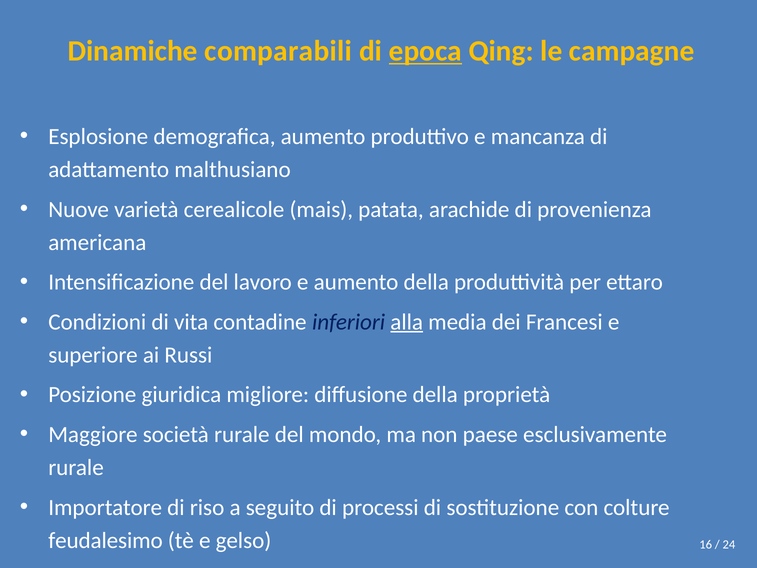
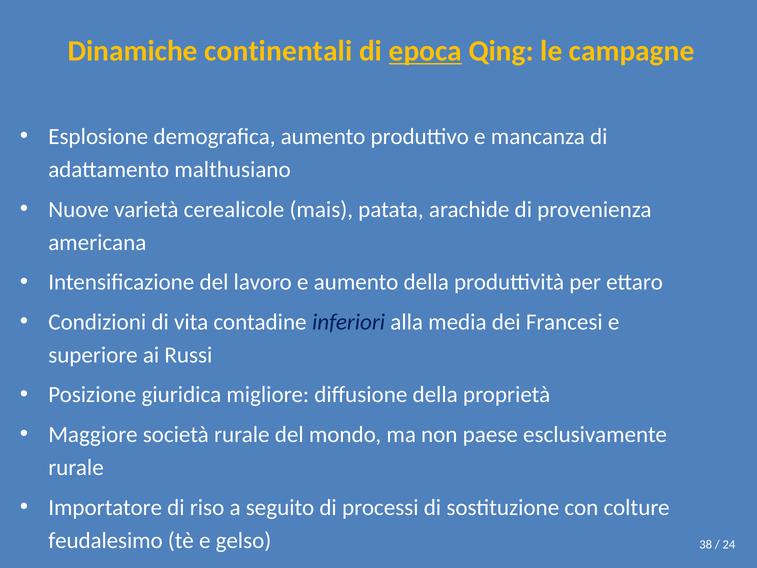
comparabili: comparabili -> continentali
alla underline: present -> none
16: 16 -> 38
